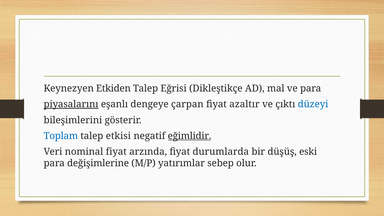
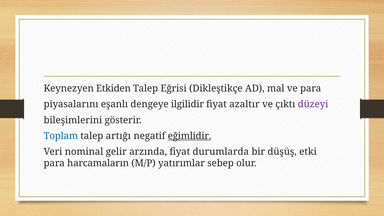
piyasalarını underline: present -> none
çarpan: çarpan -> ilgilidir
düzeyi colour: blue -> purple
etkisi: etkisi -> artığı
nominal fiyat: fiyat -> gelir
eski: eski -> etki
değişimlerine: değişimlerine -> harcamaların
